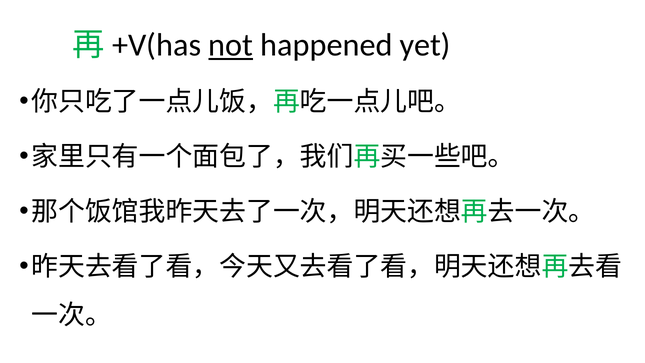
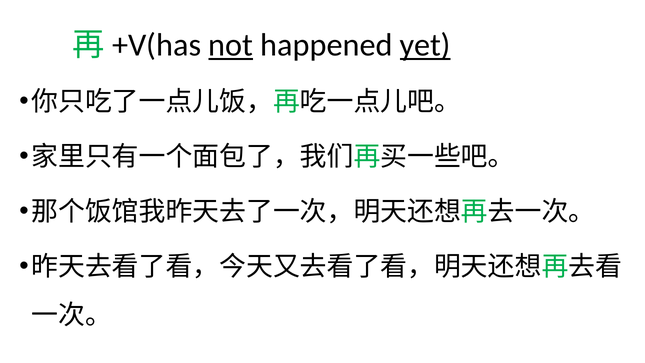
yet underline: none -> present
